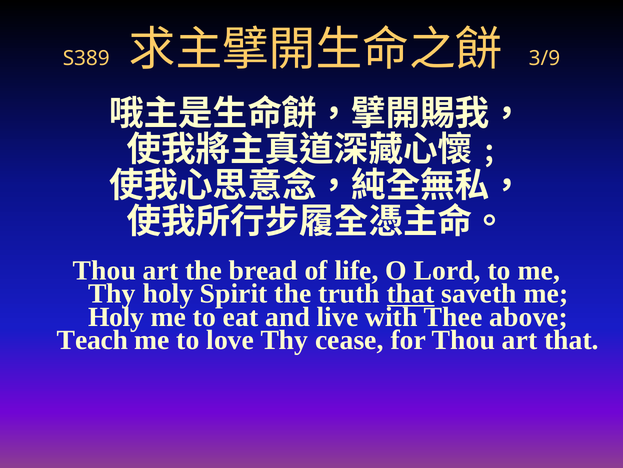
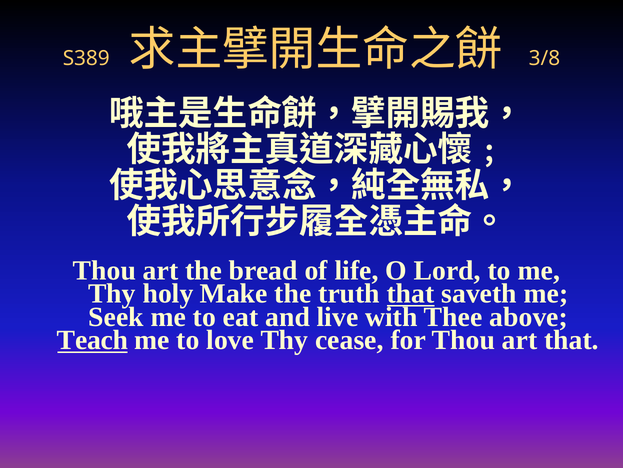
3/9: 3/9 -> 3/8
Spirit: Spirit -> Make
Holy at (116, 317): Holy -> Seek
Teach underline: none -> present
